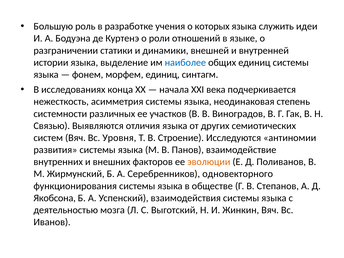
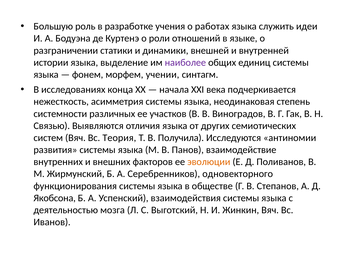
которых: которых -> работах
наиболее colour: blue -> purple
морфем единиц: единиц -> учении
Уровня: Уровня -> Теория
Строение: Строение -> Получила
